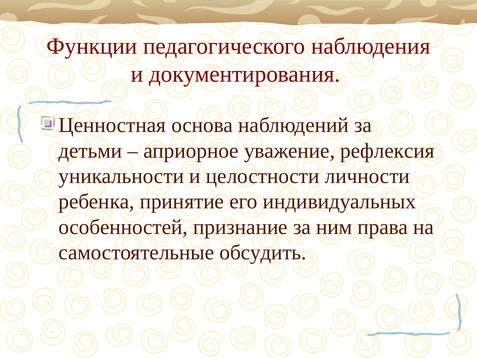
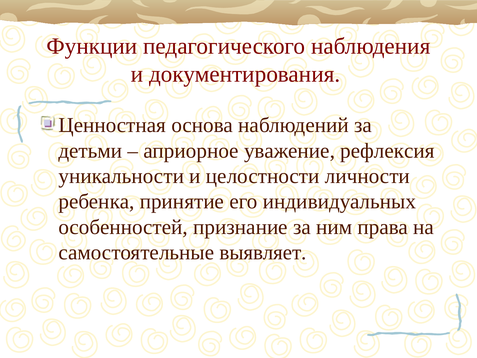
обсудить: обсудить -> выявляет
